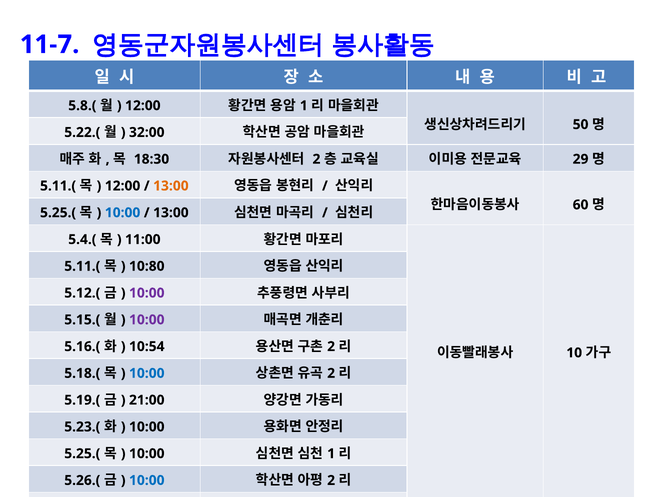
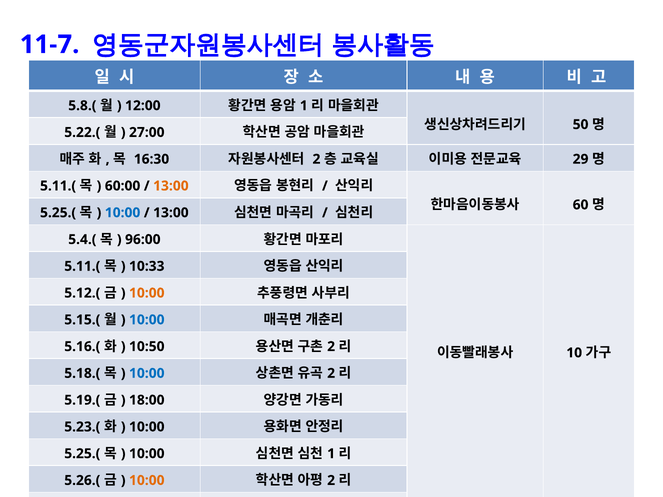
32:00: 32:00 -> 27:00
18:30: 18:30 -> 16:30
12:00 at (123, 186): 12:00 -> 60:00
11:00: 11:00 -> 96:00
10:80: 10:80 -> 10:33
10:00 at (147, 293) colour: purple -> orange
10:00 at (147, 320) colour: purple -> blue
10:54: 10:54 -> 10:50
21:00: 21:00 -> 18:00
10:00 at (147, 481) colour: blue -> orange
